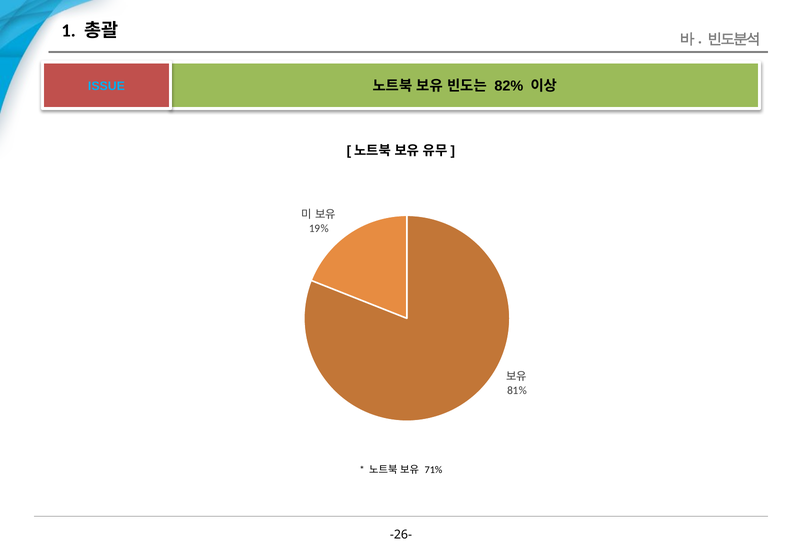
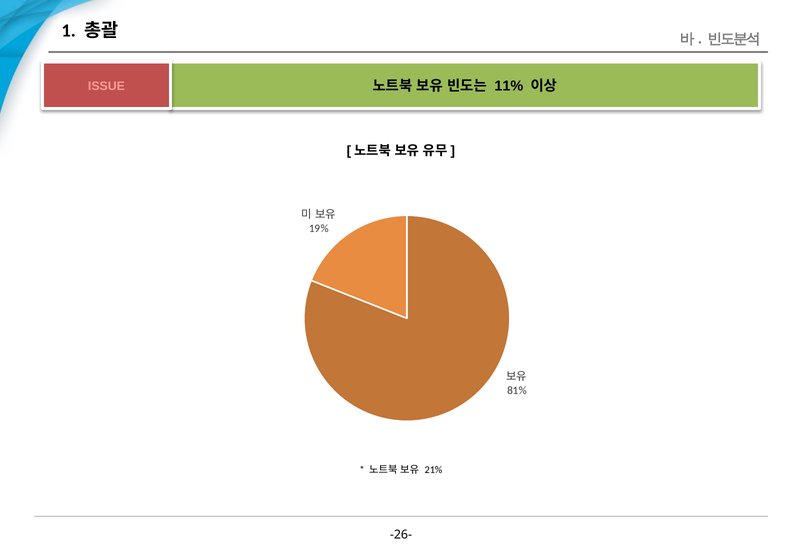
ISSUE colour: light blue -> pink
82%: 82% -> 11%
71%: 71% -> 21%
